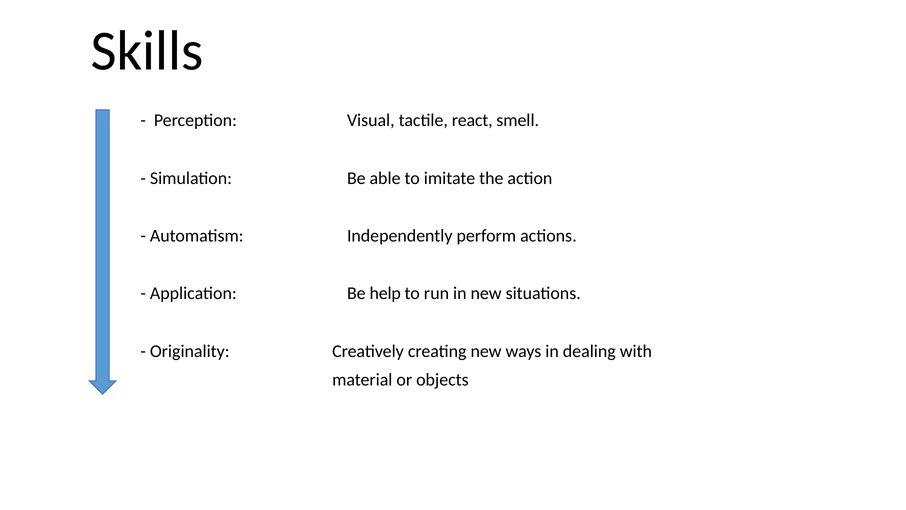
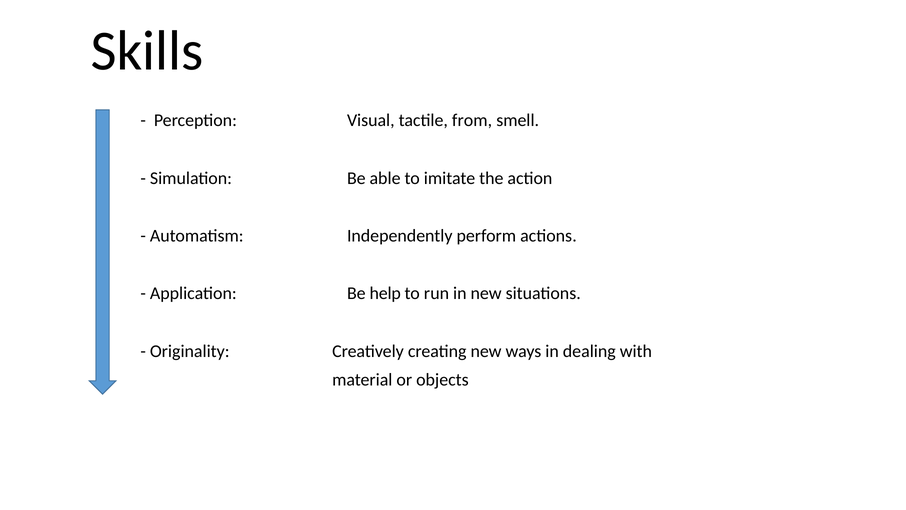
react: react -> from
